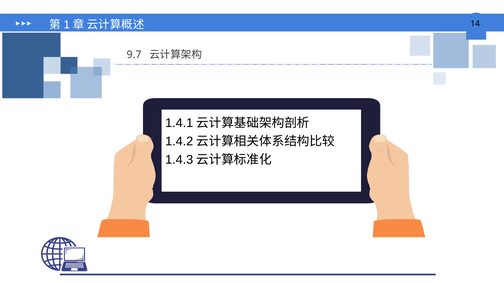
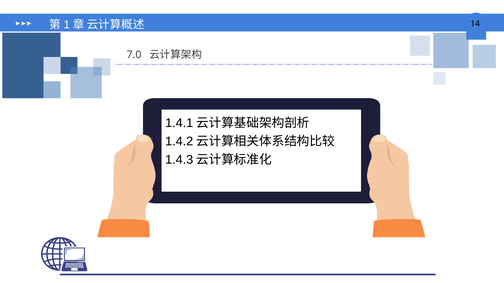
9.7: 9.7 -> 7.0
